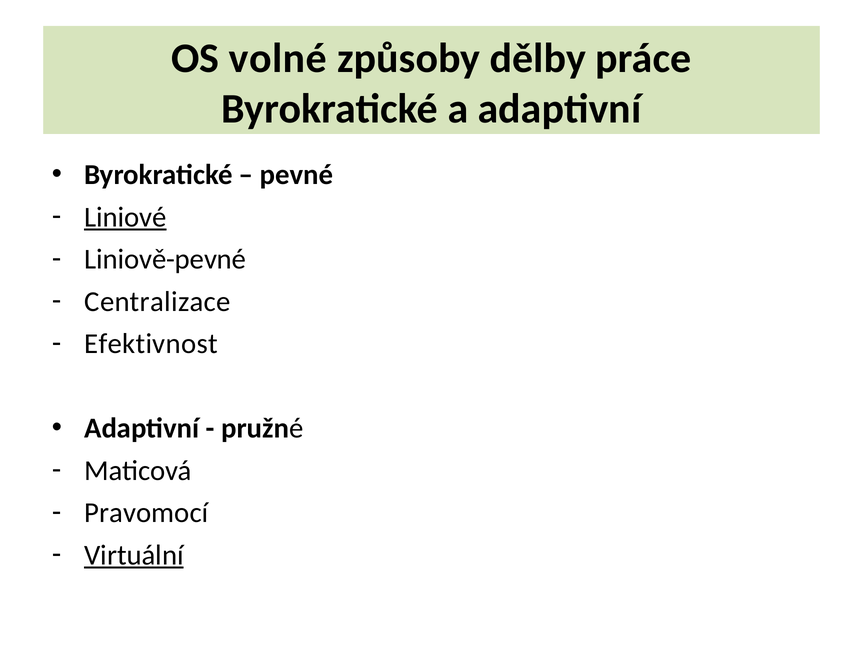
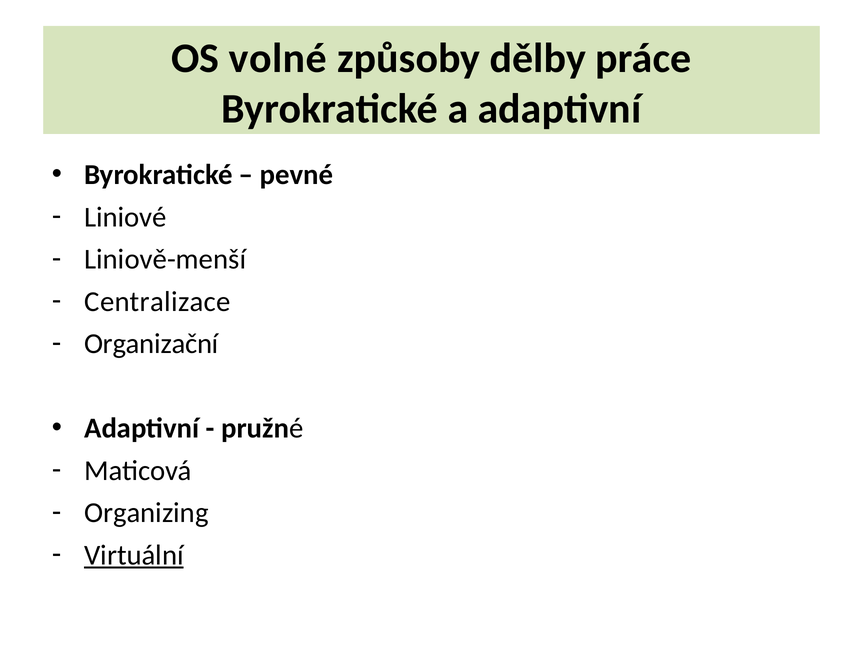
Liniové underline: present -> none
Liniově-pevné: Liniově-pevné -> Liniově-menší
Efektivnost: Efektivnost -> Organizační
Pravomocí: Pravomocí -> Organizing
